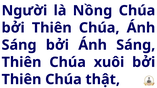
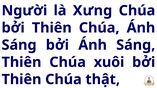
Nồng: Nồng -> Xưng
